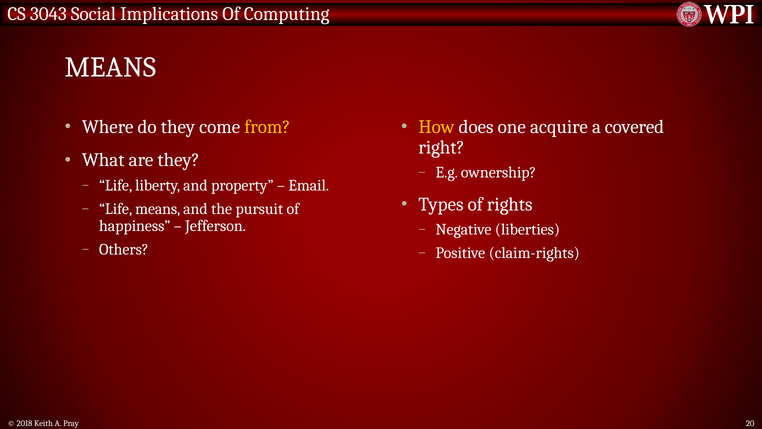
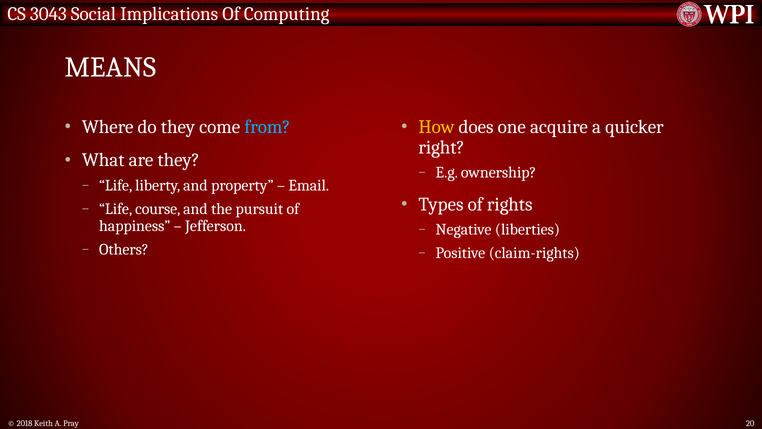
from colour: yellow -> light blue
covered: covered -> quicker
Life means: means -> course
